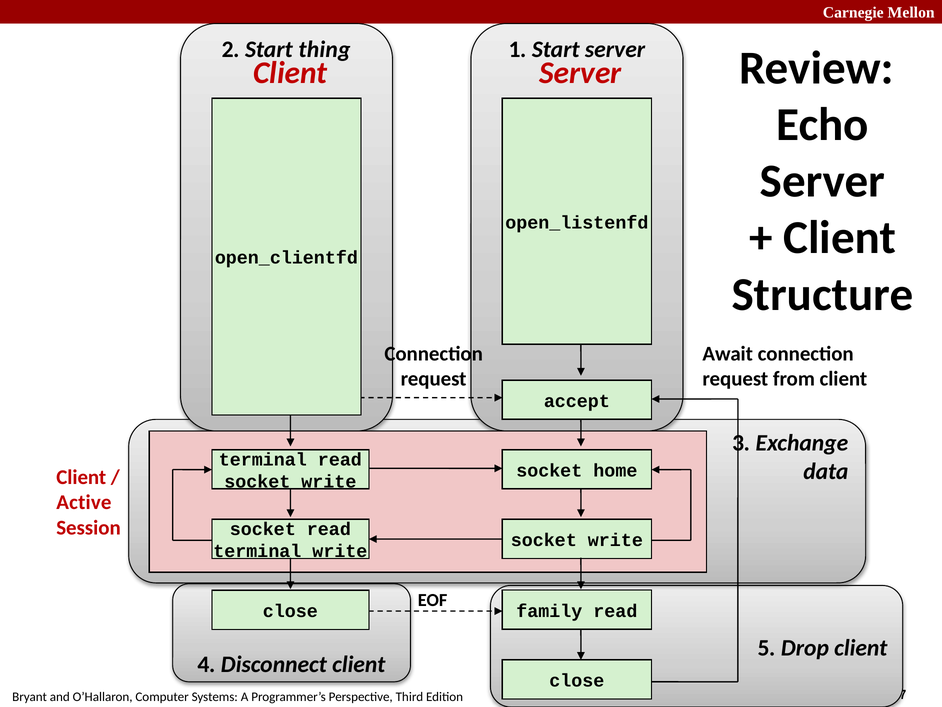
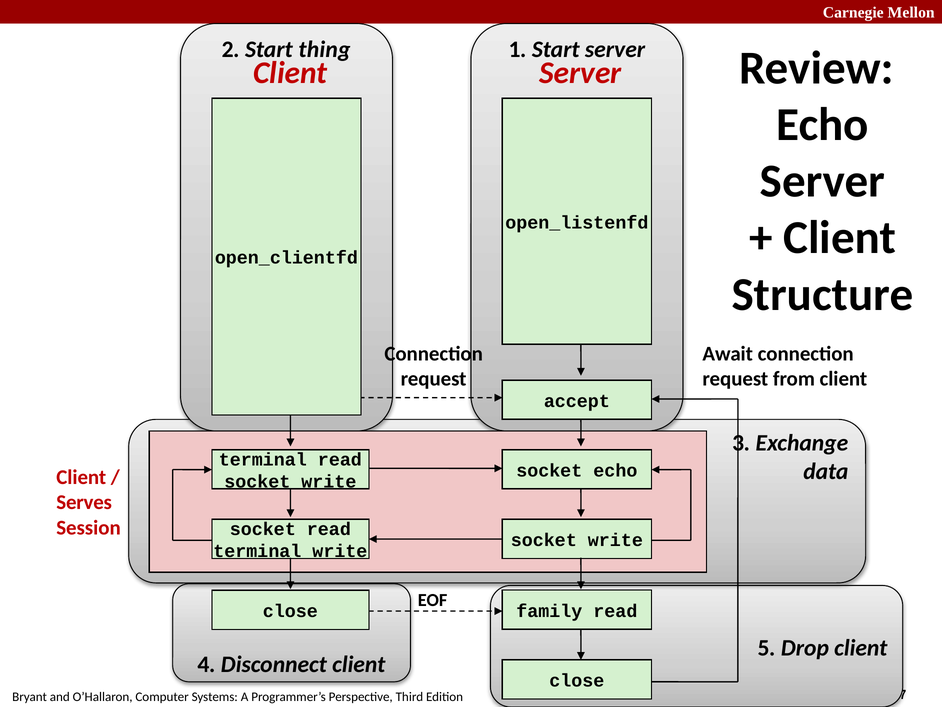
socket home: home -> echo
Active: Active -> Serves
